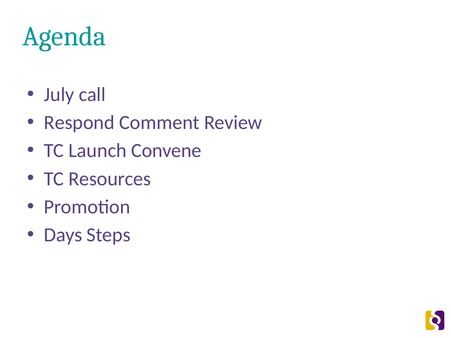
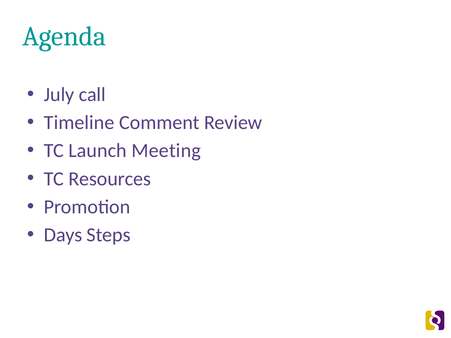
Respond: Respond -> Timeline
Convene: Convene -> Meeting
